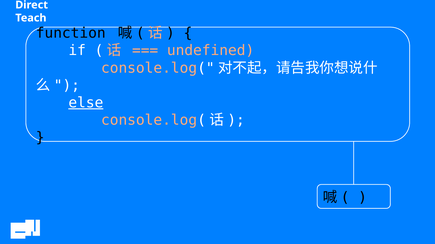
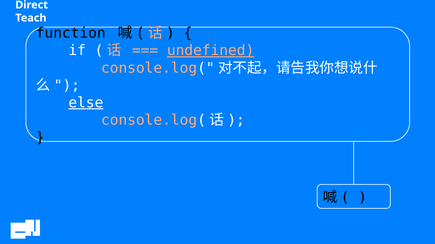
undefined underline: none -> present
